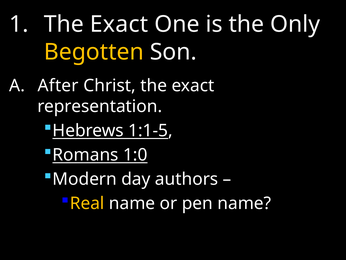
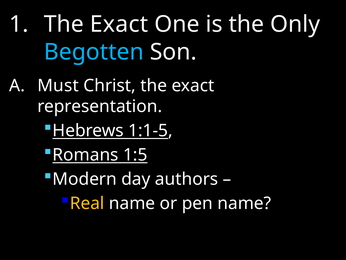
Begotten colour: yellow -> light blue
After: After -> Must
1:0: 1:0 -> 1:5
